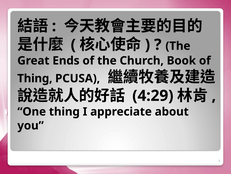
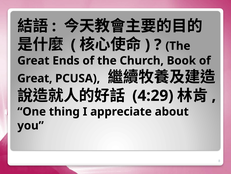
Thing at (35, 78): Thing -> Great
